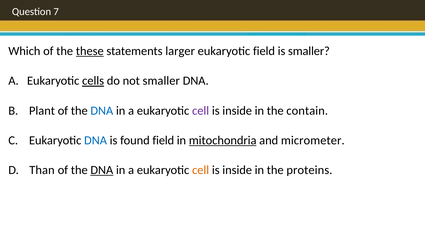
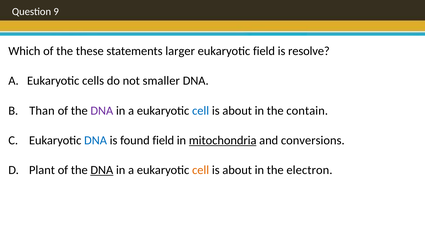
7: 7 -> 9
these underline: present -> none
is smaller: smaller -> resolve
cells underline: present -> none
Plant: Plant -> Than
DNA at (102, 111) colour: blue -> purple
cell at (201, 111) colour: purple -> blue
inside at (237, 111): inside -> about
micrometer: micrometer -> conversions
Than: Than -> Plant
inside at (237, 170): inside -> about
proteins: proteins -> electron
